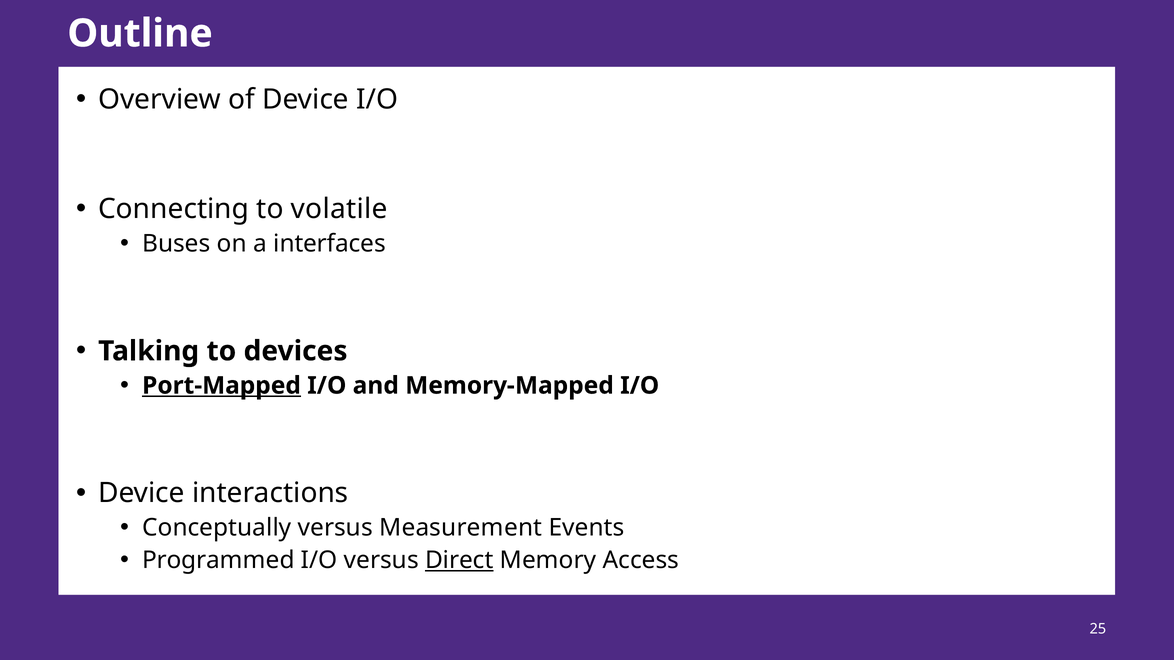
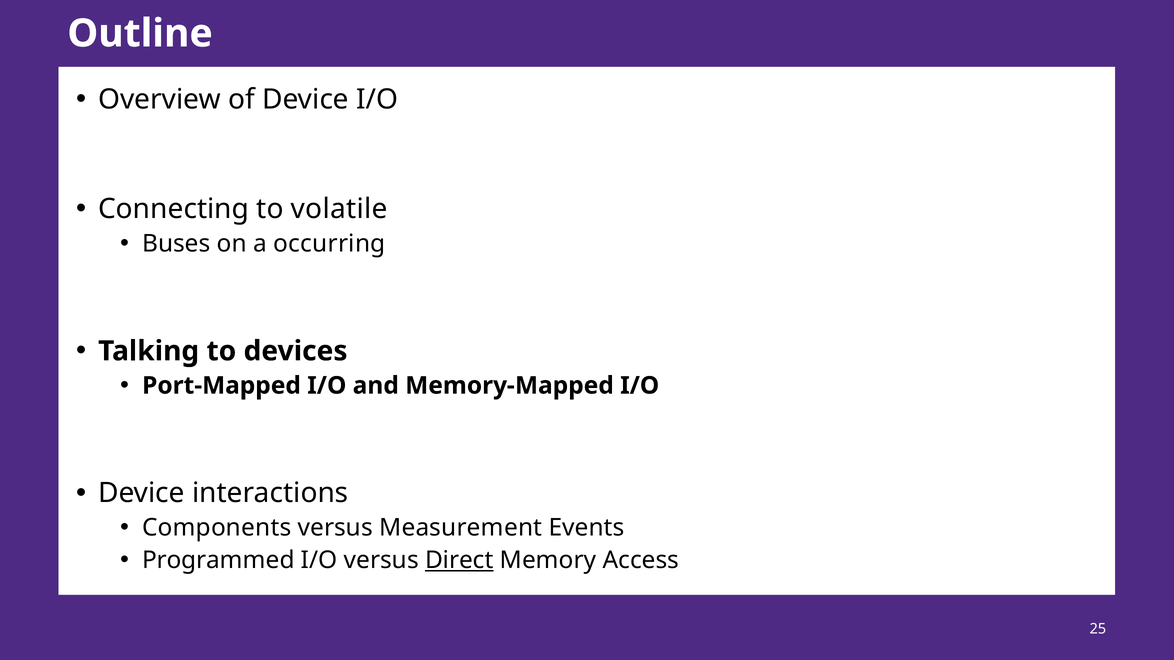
interfaces: interfaces -> occurring
Port-Mapped underline: present -> none
Conceptually: Conceptually -> Components
